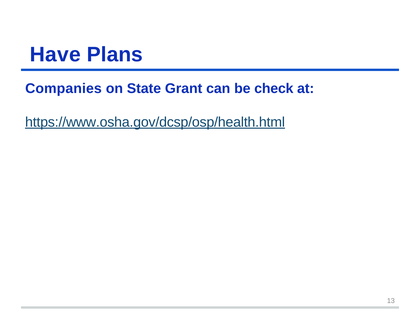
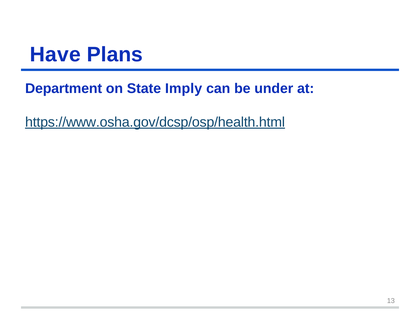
Companies: Companies -> Department
Grant: Grant -> Imply
check: check -> under
